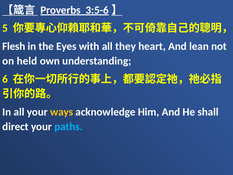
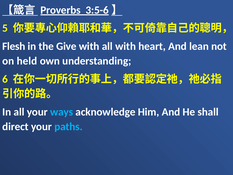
Eyes: Eyes -> Give
all they: they -> with
ways colour: yellow -> light blue
